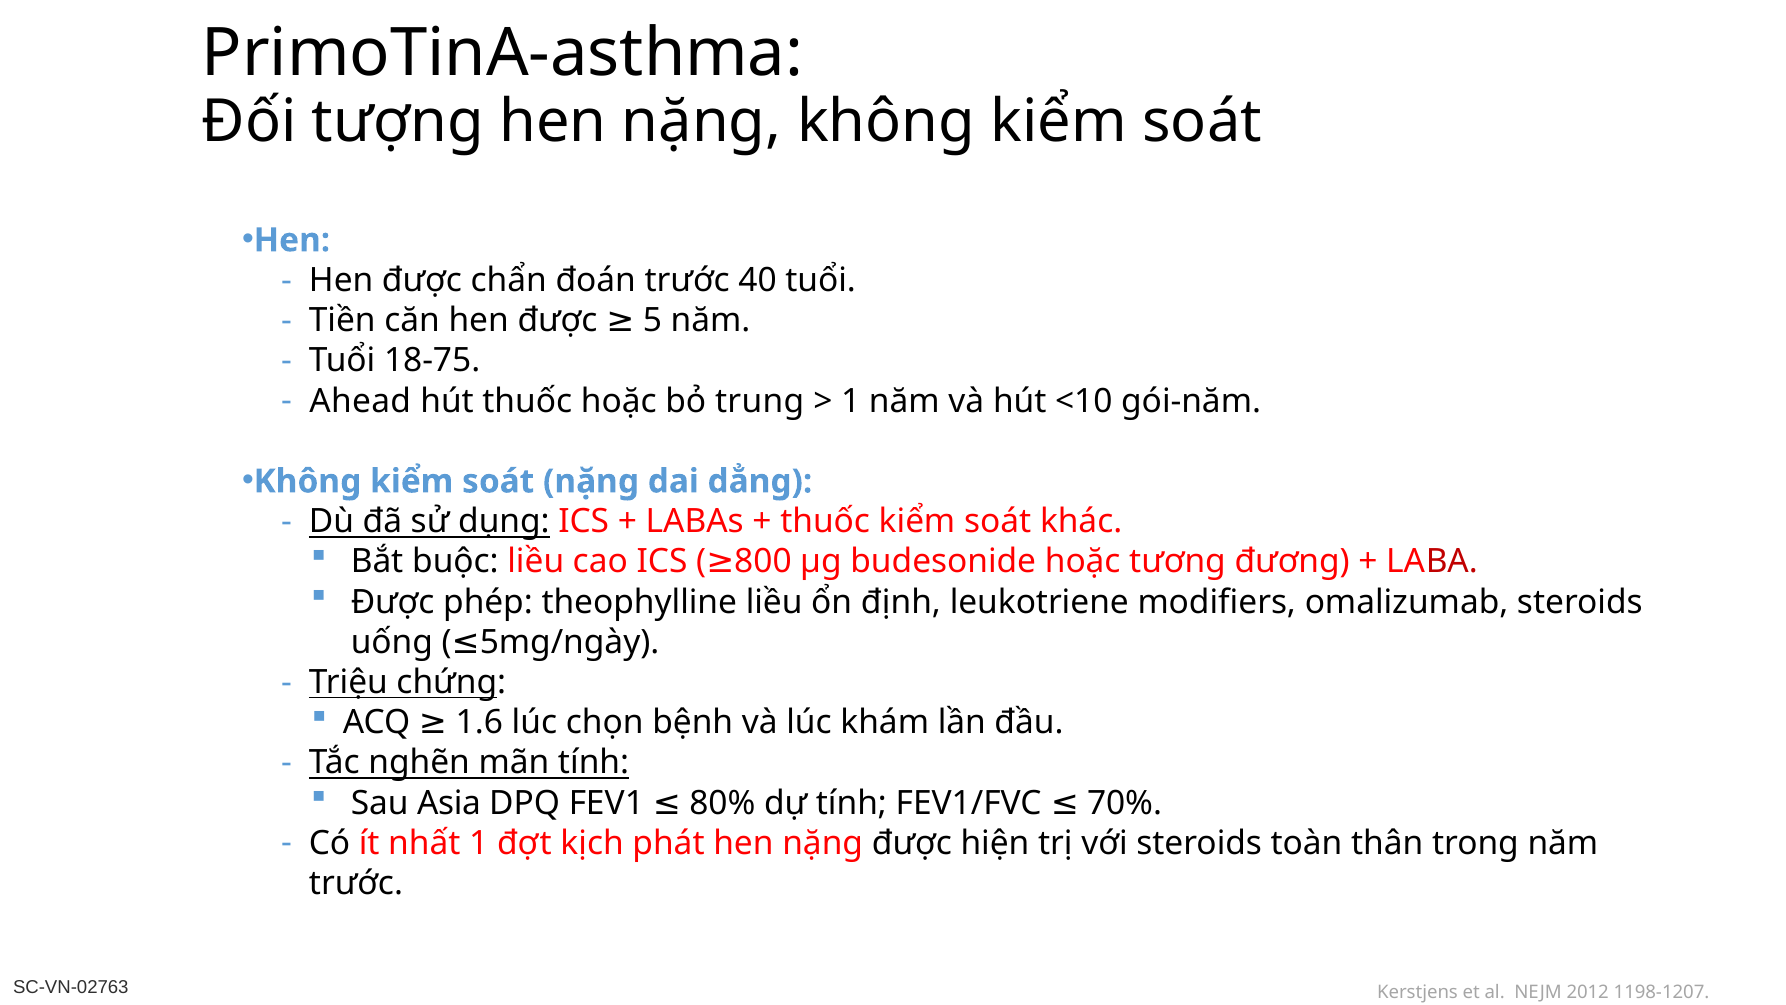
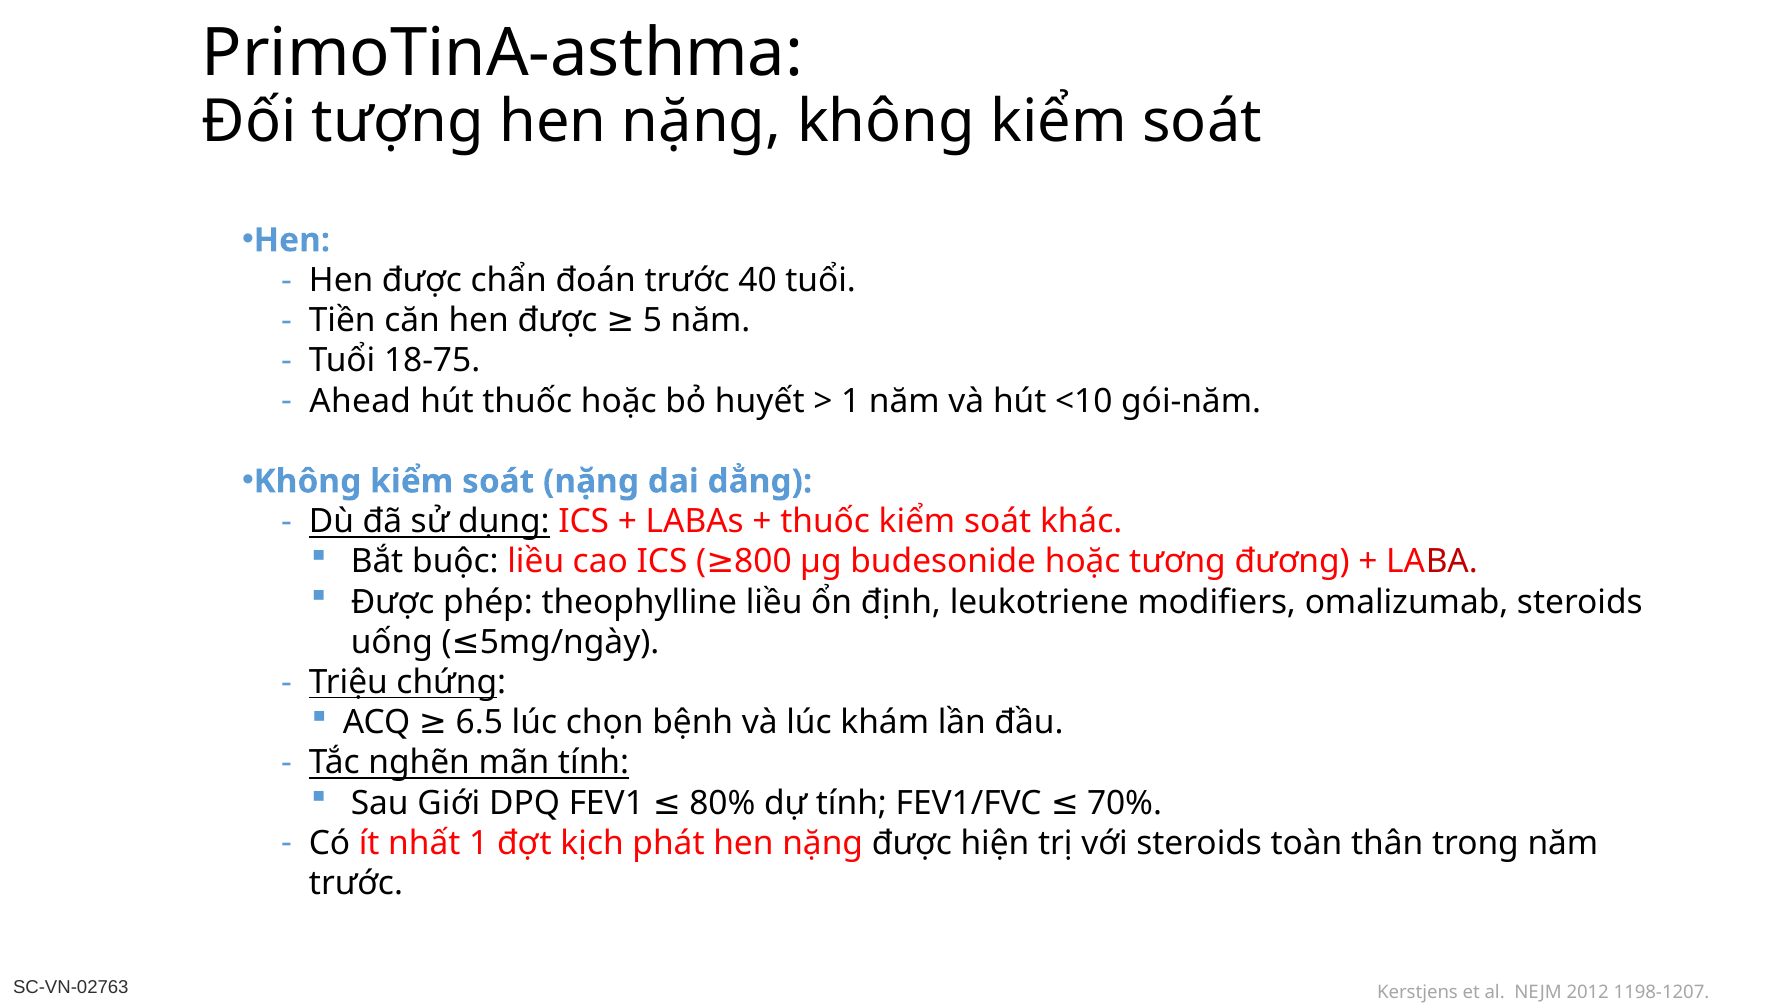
trung: trung -> huyết
1.6: 1.6 -> 6.5
Asia: Asia -> Giới
